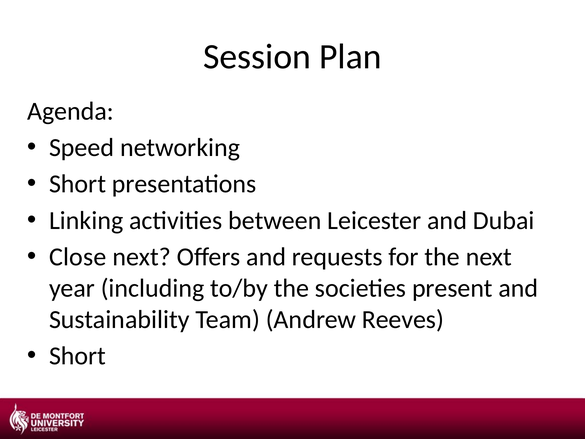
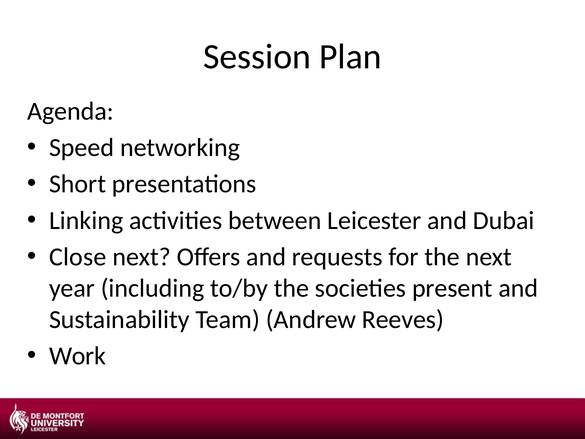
Short at (77, 356): Short -> Work
